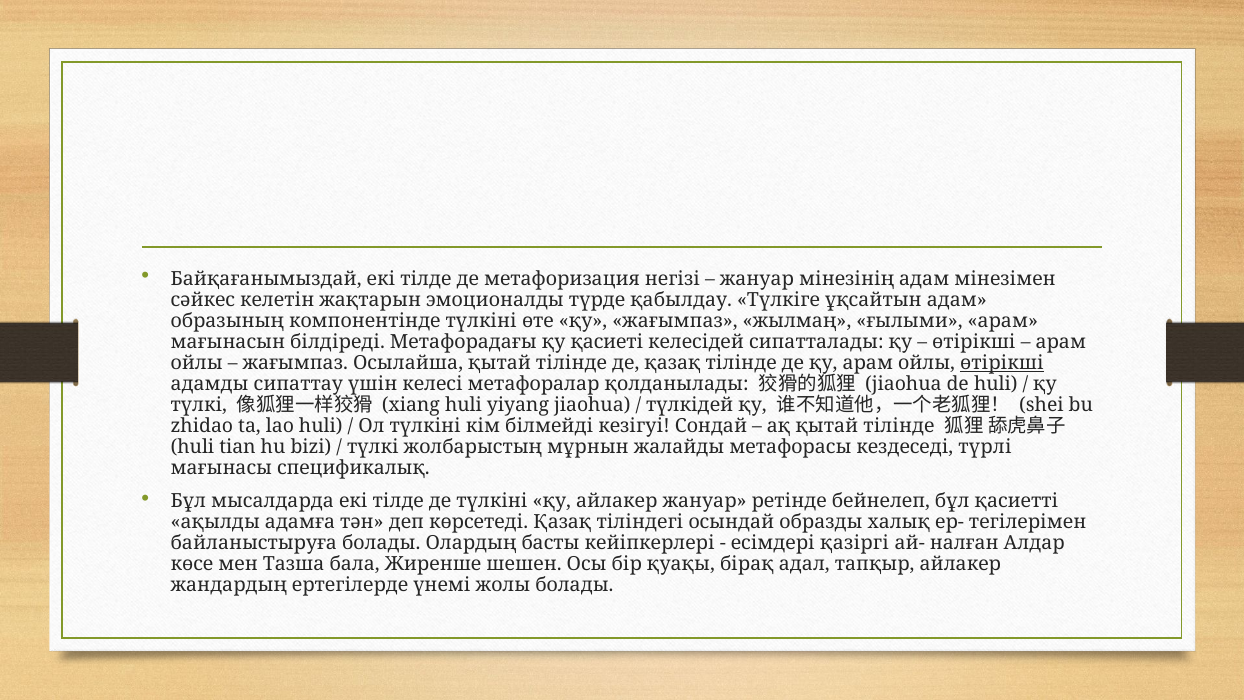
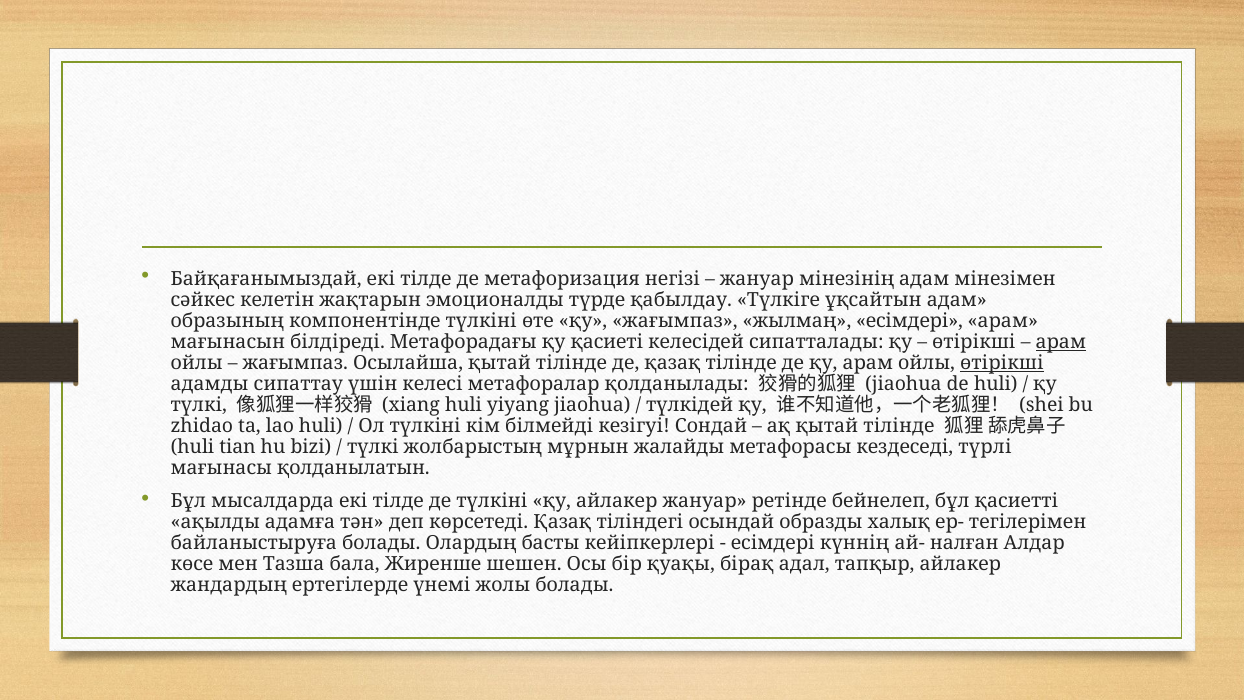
жылмаң ғылыми: ғылыми -> есімдері
арам at (1061, 342) underline: none -> present
спецификалық: спецификалық -> қолданылатын
қазіргі: қазіргі -> күннің
